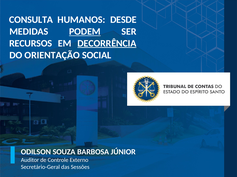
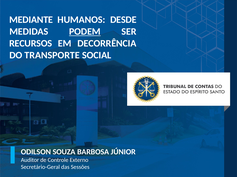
CONSULTA: CONSULTA -> MEDIANTE
DECORRÊNCIA underline: present -> none
ORIENTAÇÃO: ORIENTAÇÃO -> TRANSPORTE
